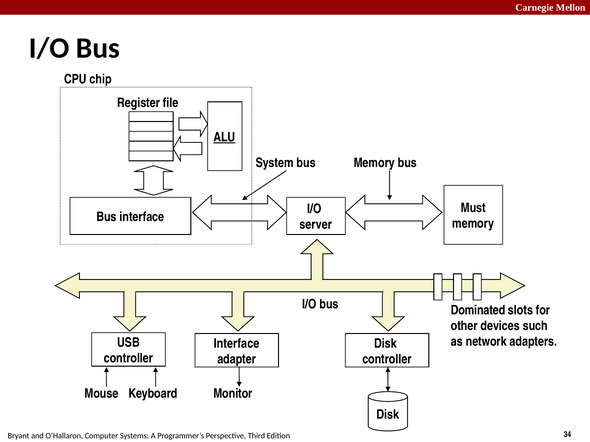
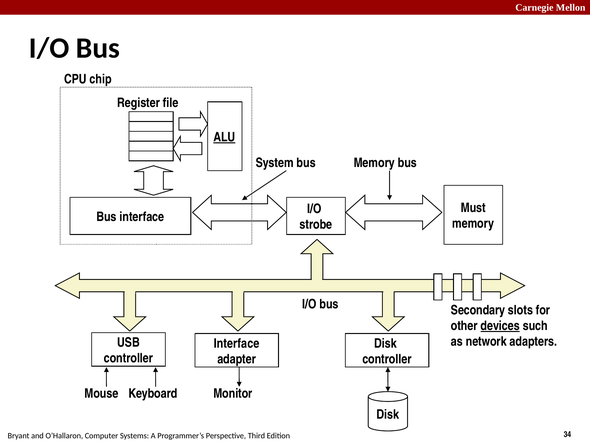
server: server -> strobe
Dominated: Dominated -> Secondary
devices underline: none -> present
